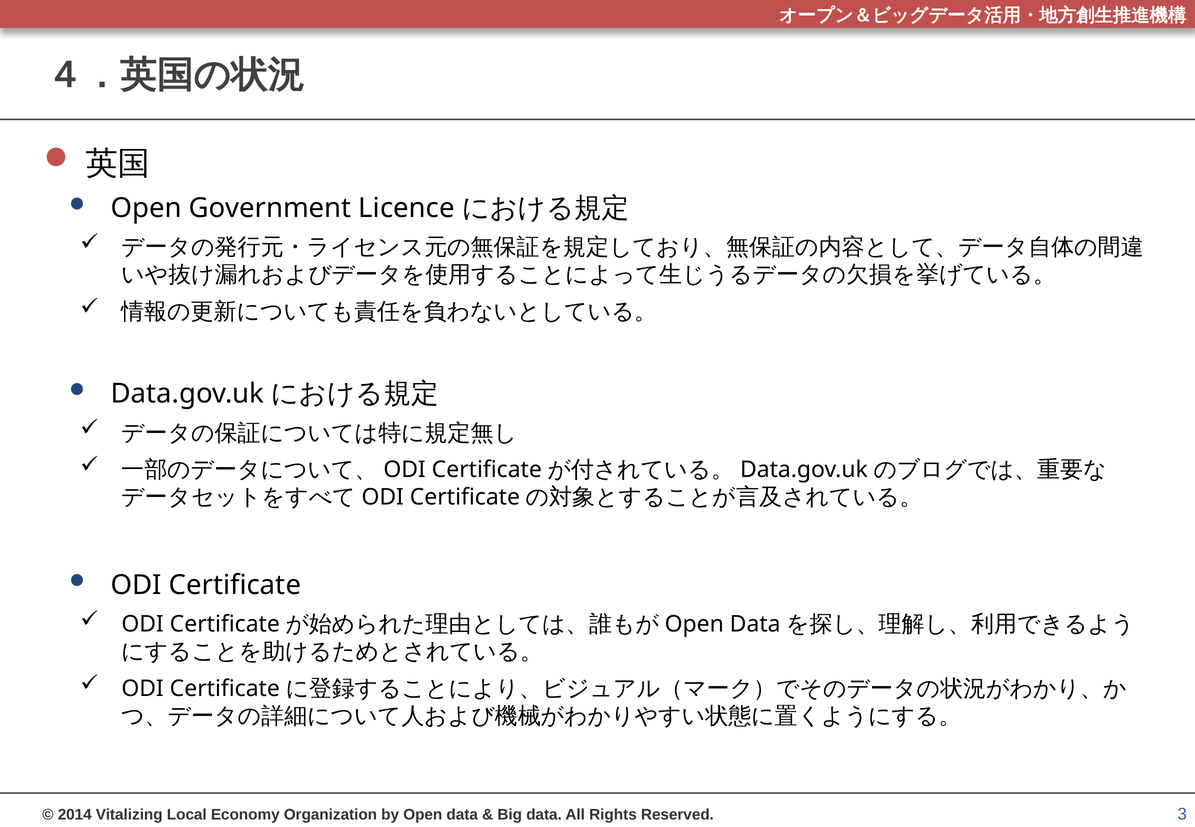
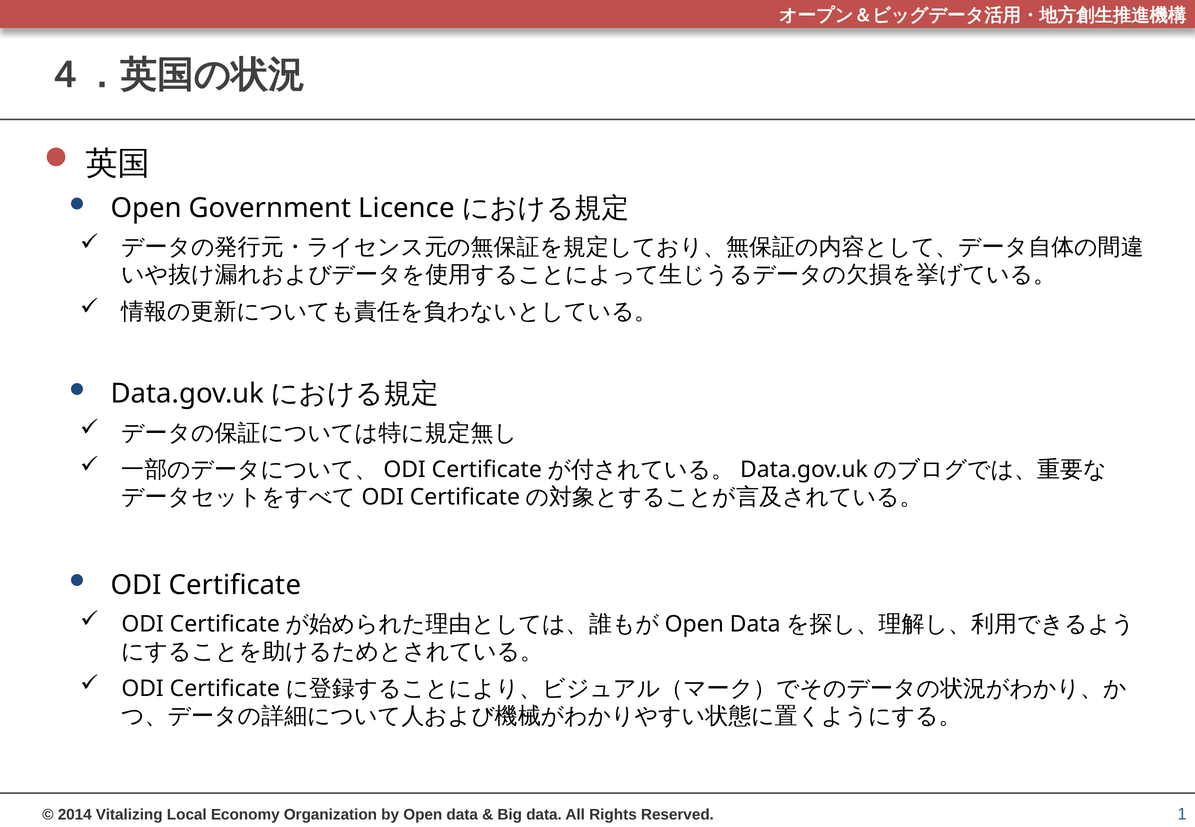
3: 3 -> 1
